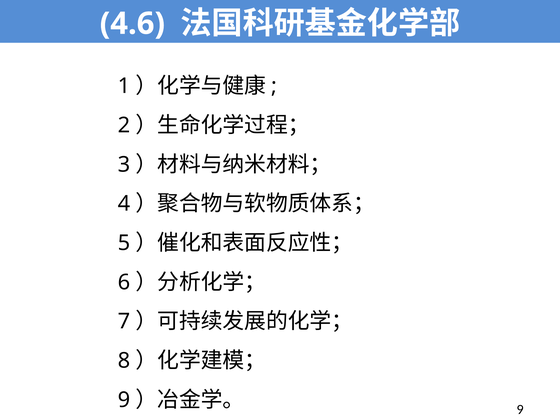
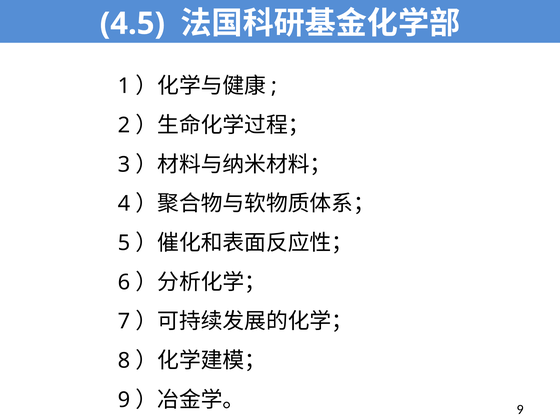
4.6: 4.6 -> 4.5
